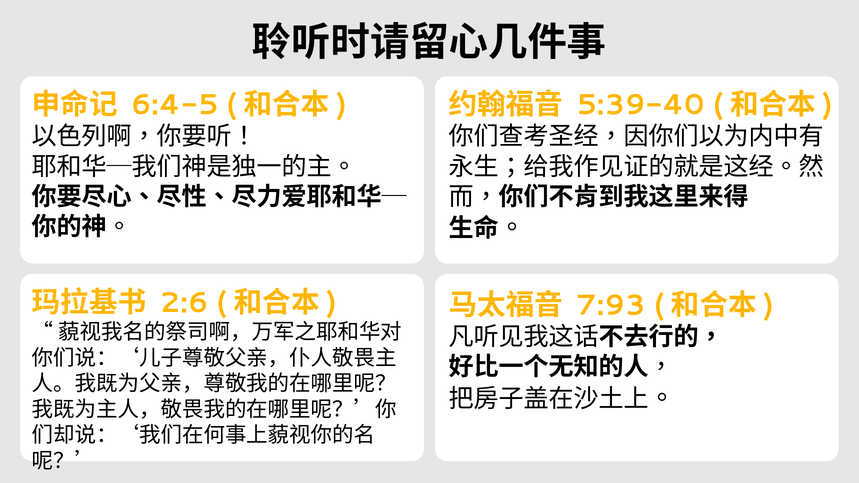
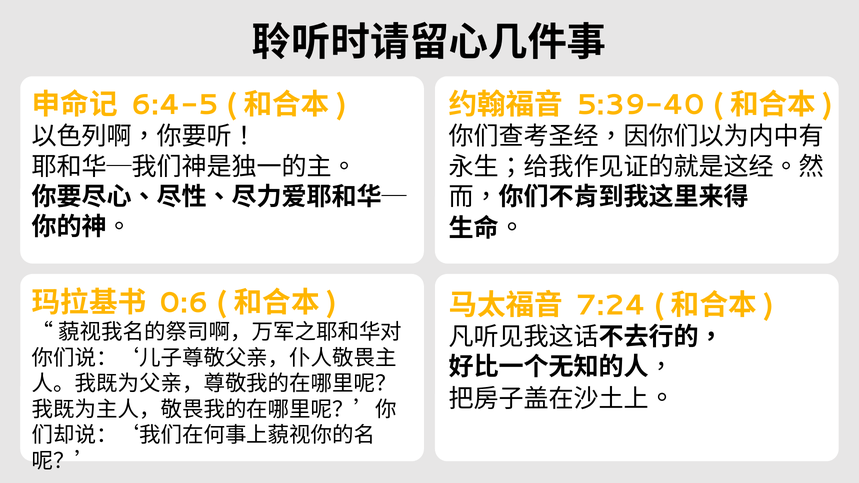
2:6: 2:6 -> 0:6
7:93: 7:93 -> 7:24
